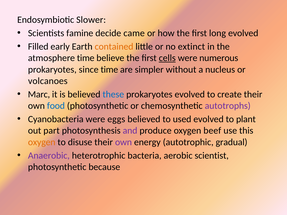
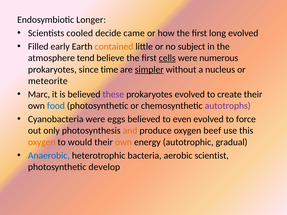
Slower: Slower -> Longer
famine: famine -> cooled
extinct: extinct -> subject
atmosphere time: time -> tend
simpler underline: none -> present
volcanoes: volcanoes -> meteorite
these colour: blue -> purple
used: used -> even
plant: plant -> force
part: part -> only
and colour: purple -> orange
disuse: disuse -> would
own at (123, 142) colour: purple -> orange
Anaerobic colour: purple -> blue
because: because -> develop
